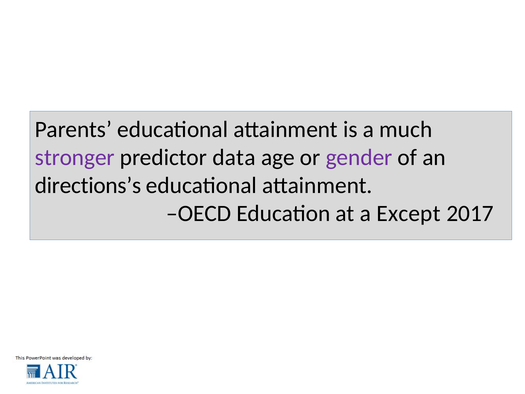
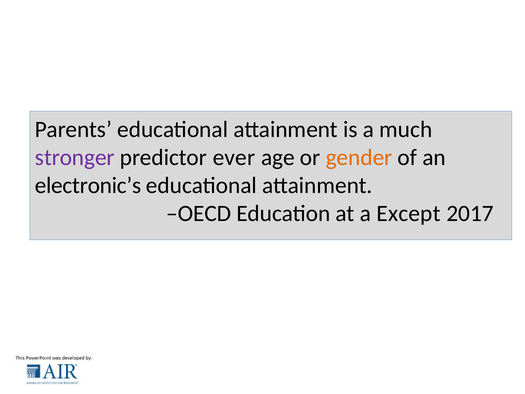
data: data -> ever
gender colour: purple -> orange
directions’s: directions’s -> electronic’s
